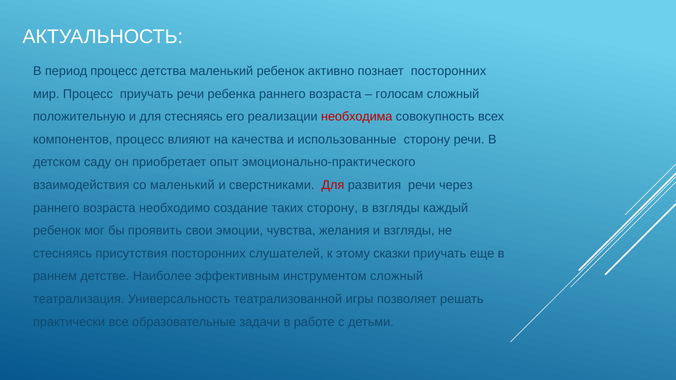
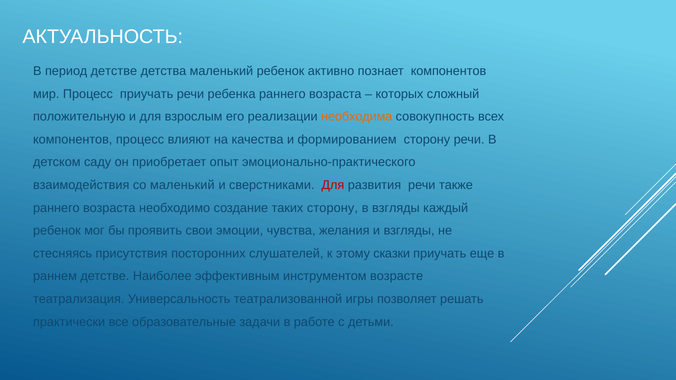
период процесс: процесс -> детстве
познает посторонних: посторонних -> компонентов
голосам: голосам -> которых
для стесняясь: стесняясь -> взрослым
необходима colour: red -> orange
использованные: использованные -> формированием
через: через -> также
инструментом сложный: сложный -> возрасте
